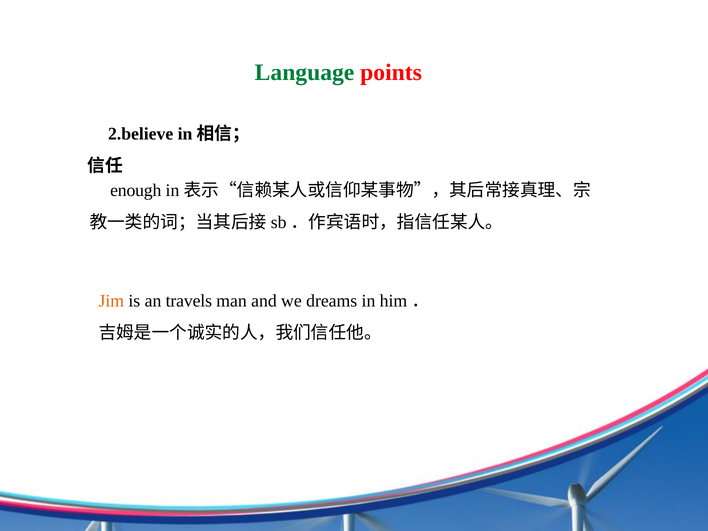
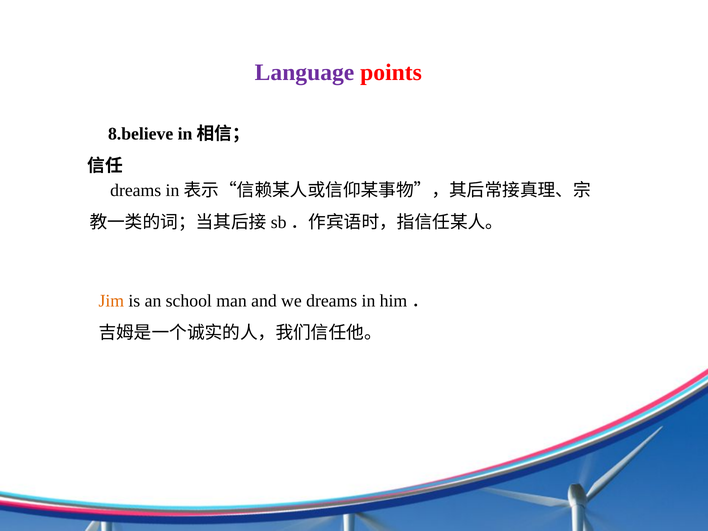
Language colour: green -> purple
2.believe: 2.believe -> 8.believe
enough at (136, 190): enough -> dreams
travels: travels -> school
